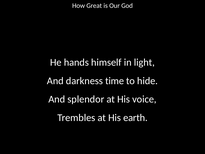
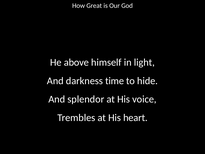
hands: hands -> above
earth: earth -> heart
